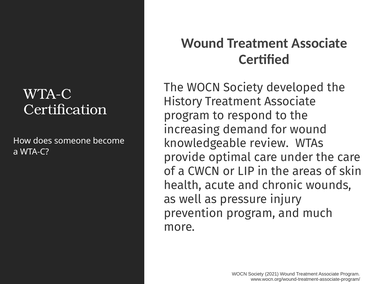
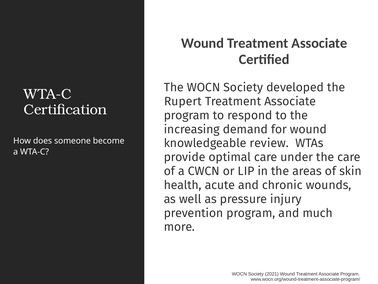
History: History -> Rupert
